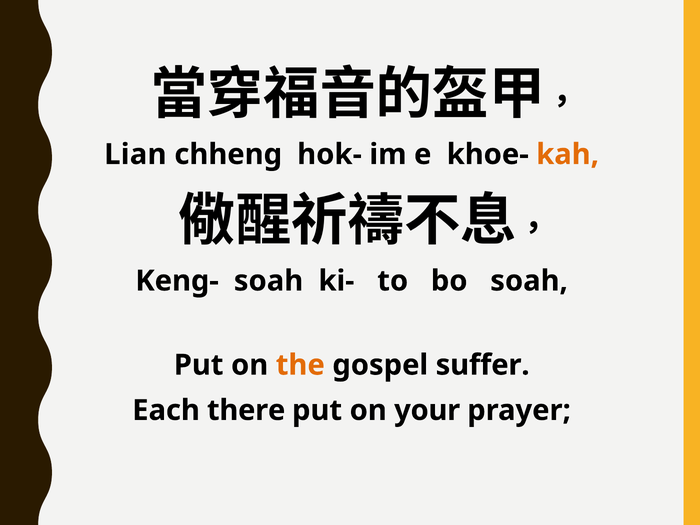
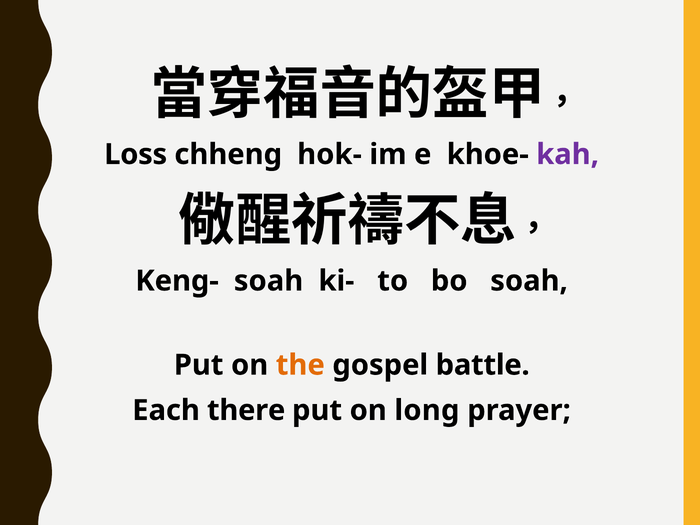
Lian: Lian -> Loss
kah colour: orange -> purple
suffer: suffer -> battle
your: your -> long
